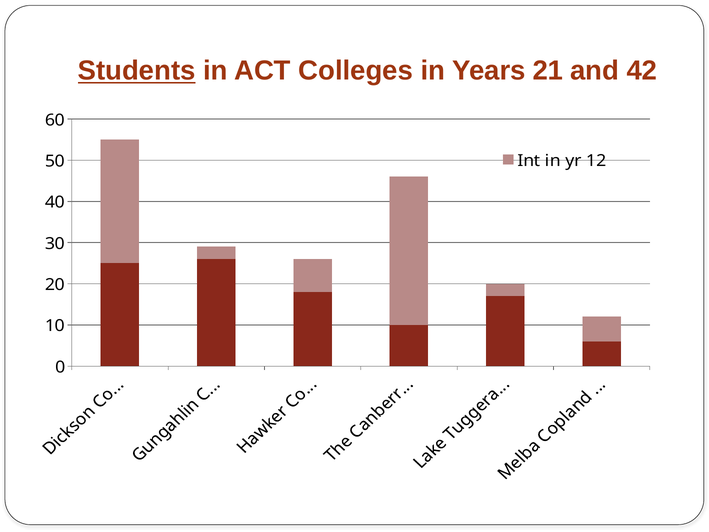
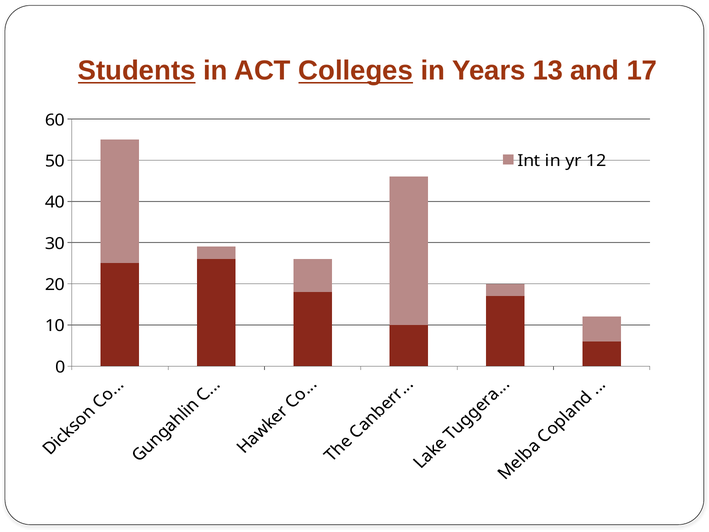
Colleges underline: none -> present
21: 21 -> 13
42: 42 -> 17
